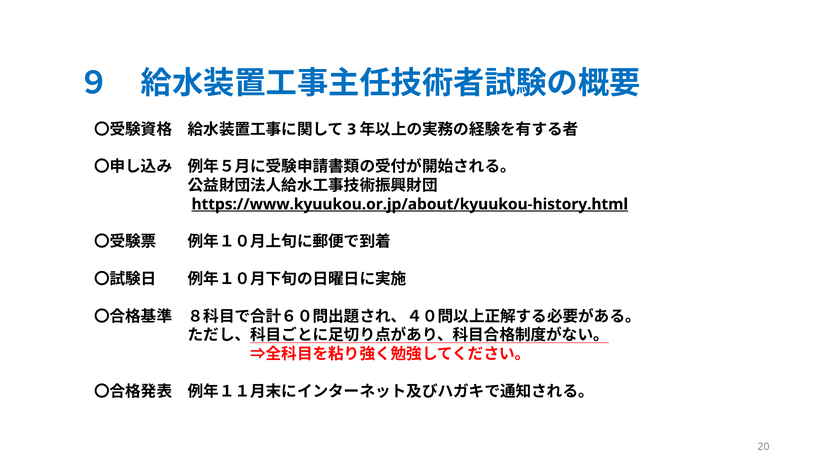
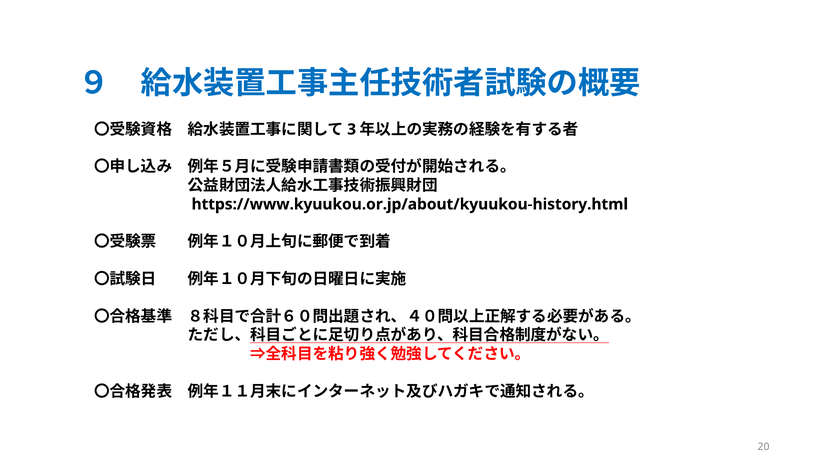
https://www.kyuukou.or.jp/about/kyuukou-history.html underline: present -> none
